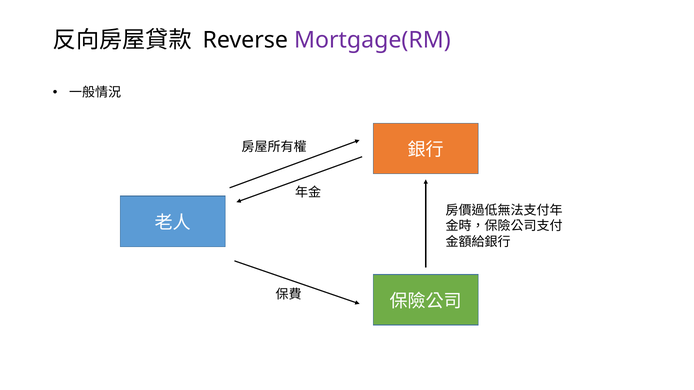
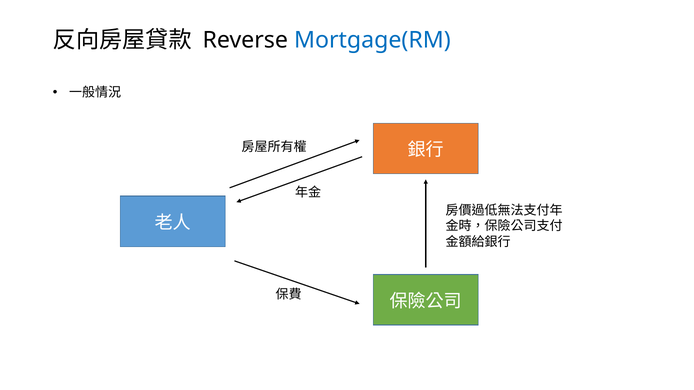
Mortgage(RM colour: purple -> blue
